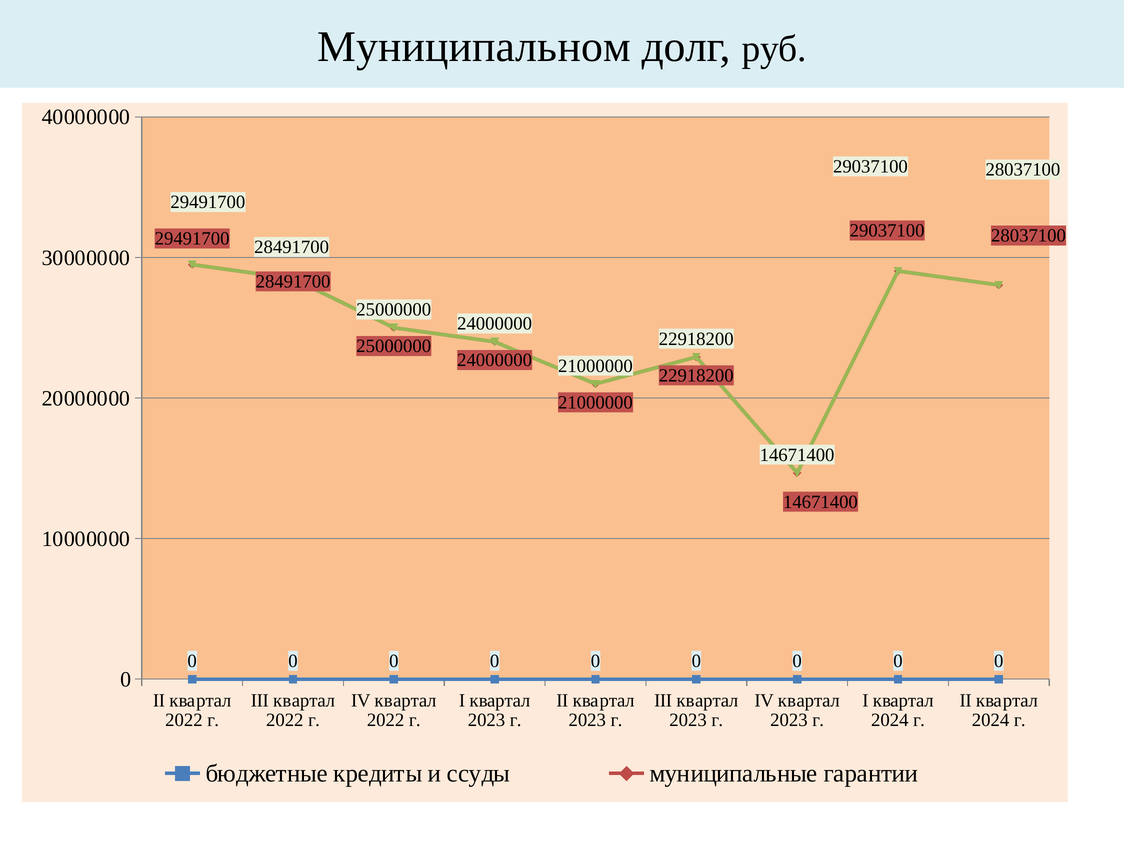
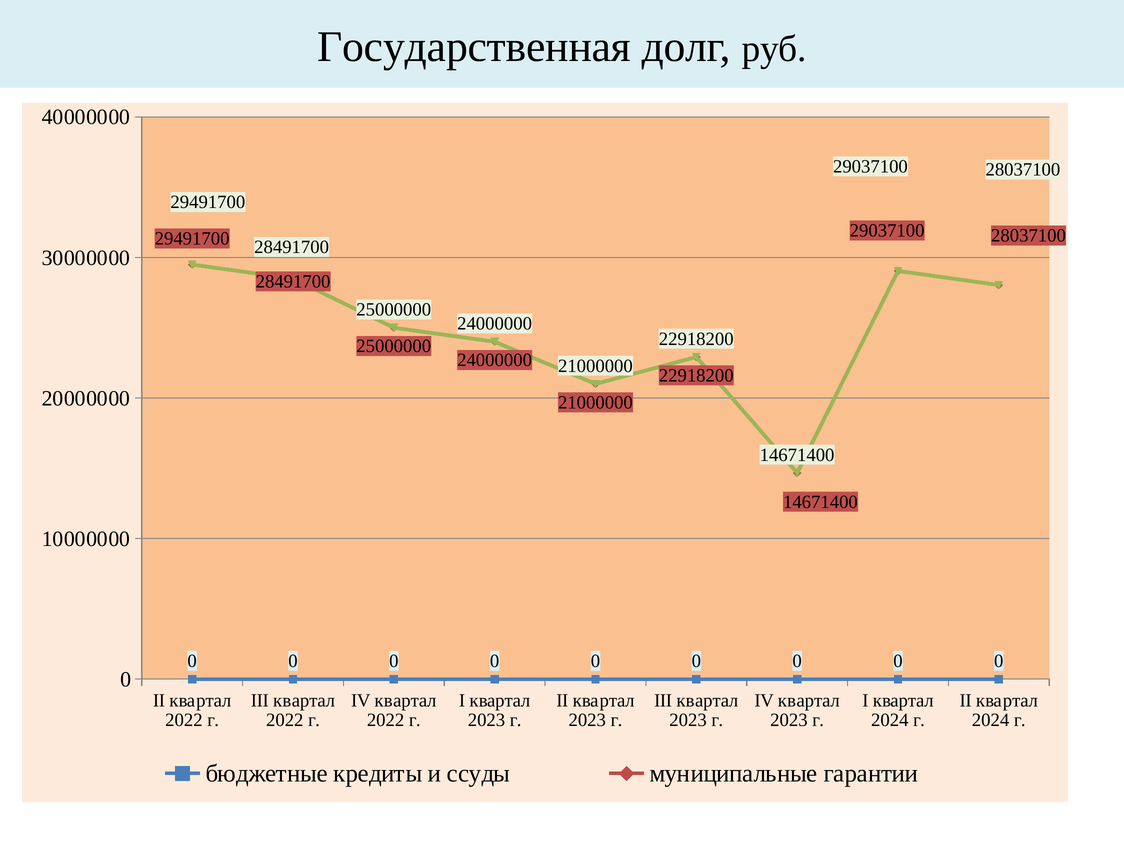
Муниципальном: Муниципальном -> Государственная
